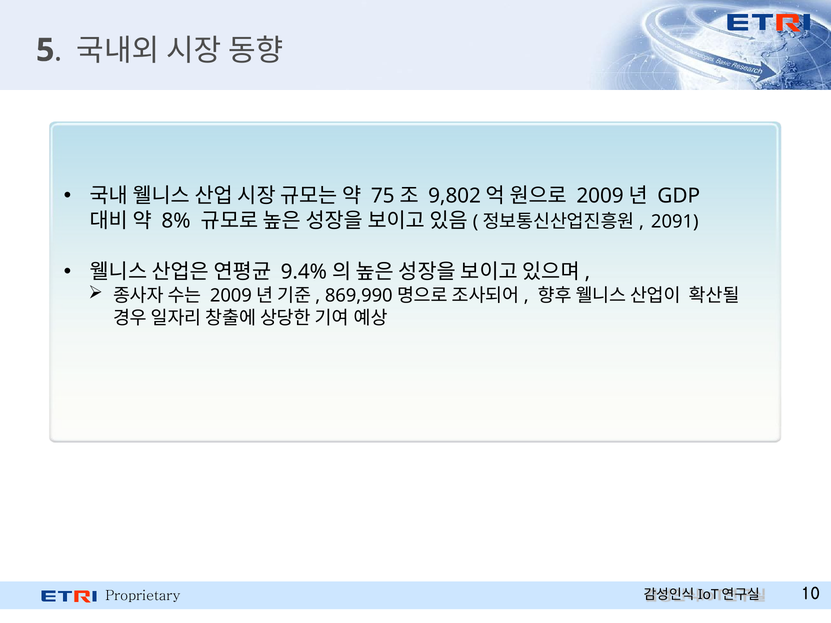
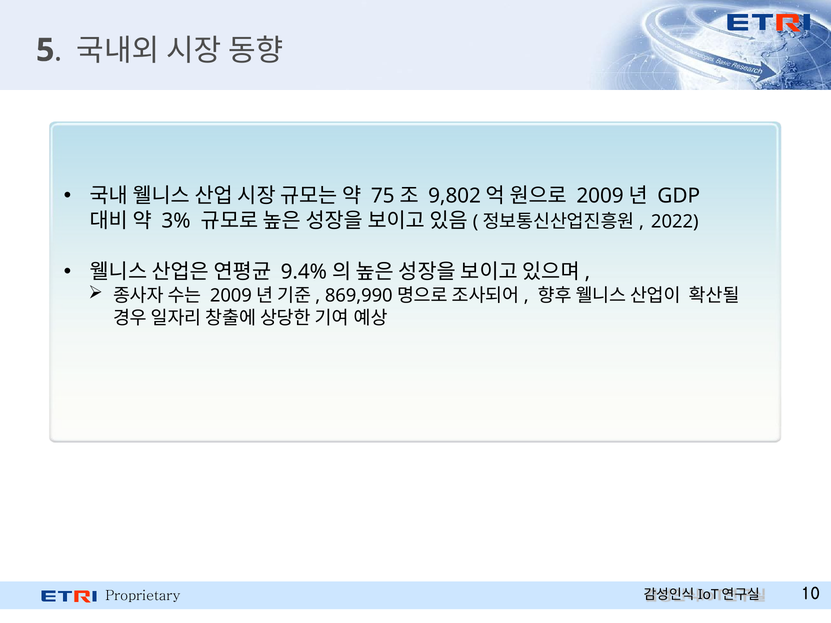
8%: 8% -> 3%
2091: 2091 -> 2022
